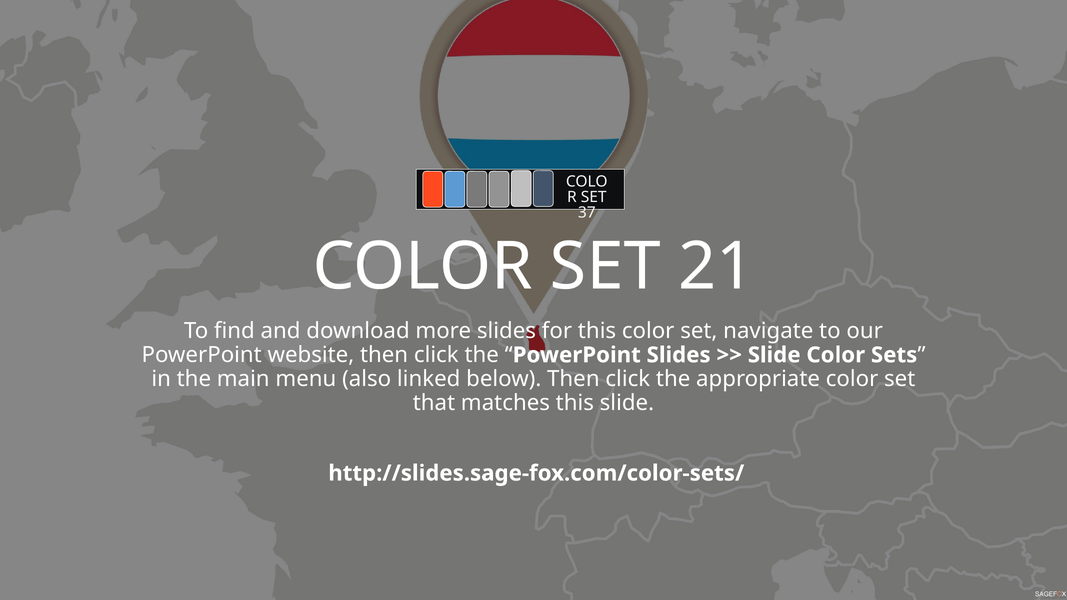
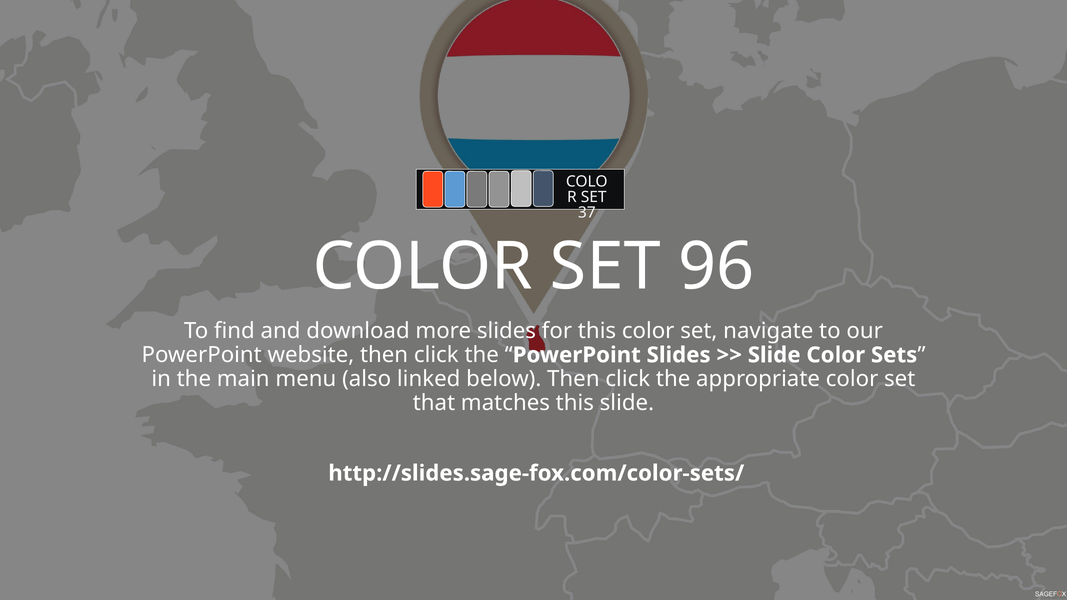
21: 21 -> 96
